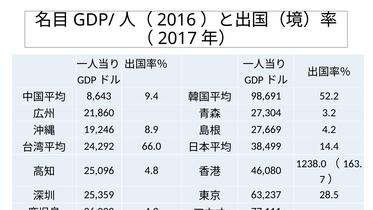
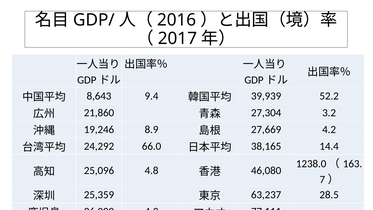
98,691: 98,691 -> 39,939
38,499: 38,499 -> 38,165
